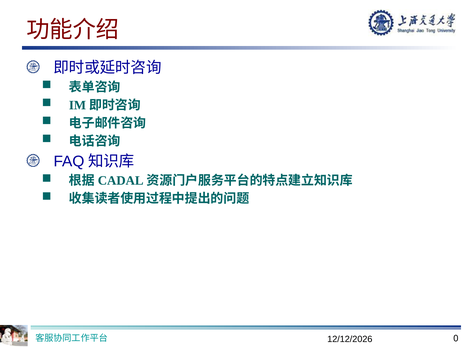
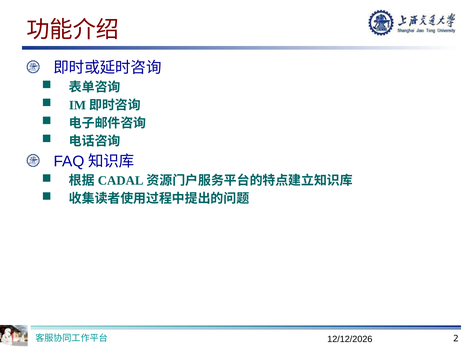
0: 0 -> 2
